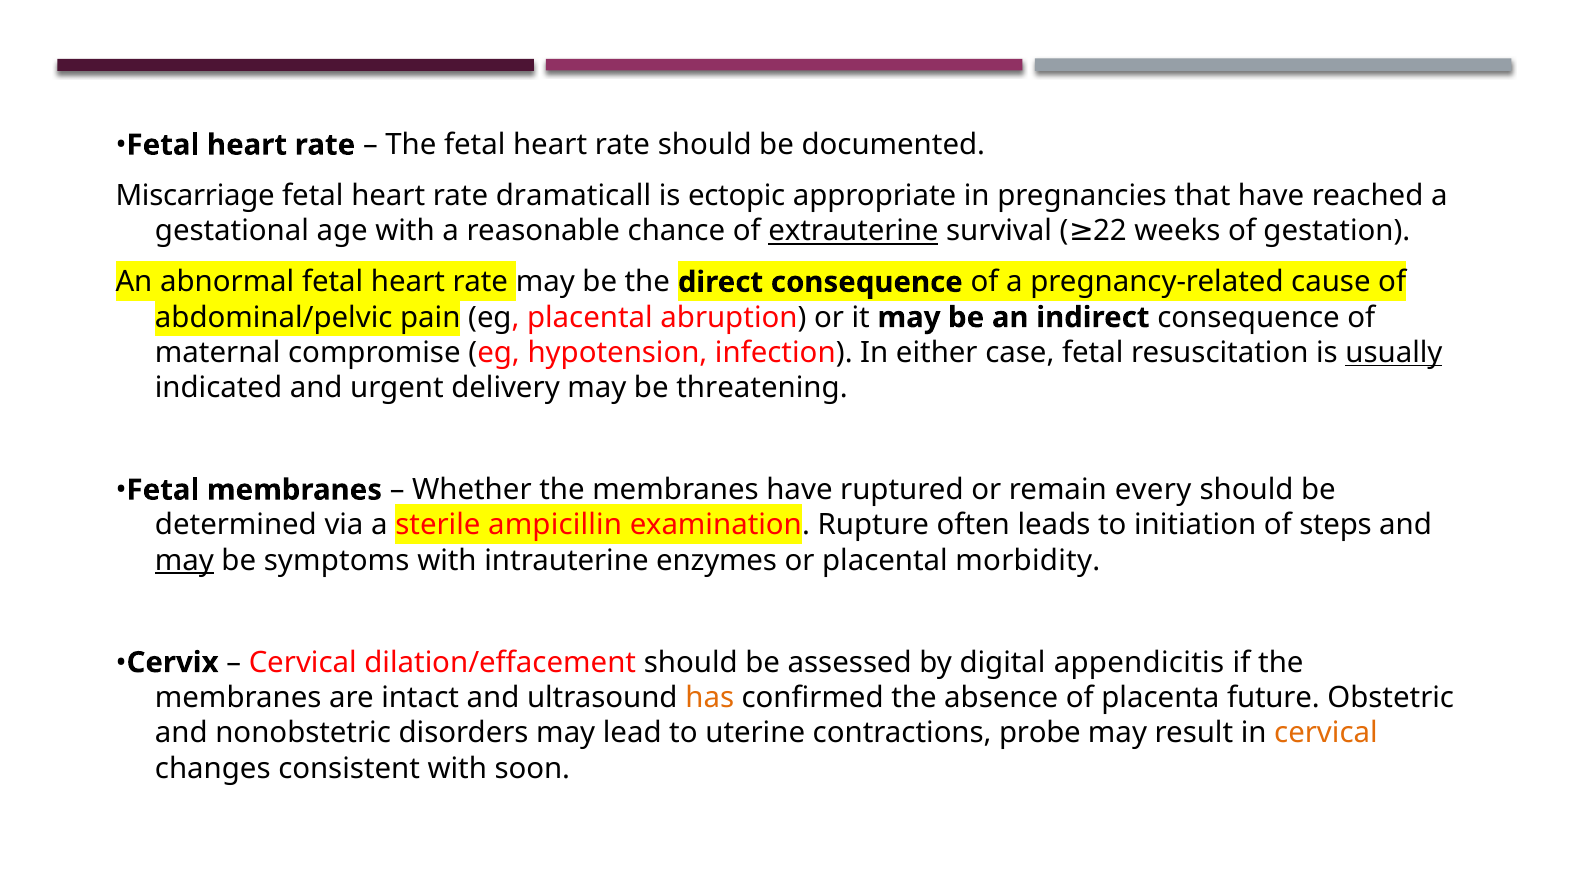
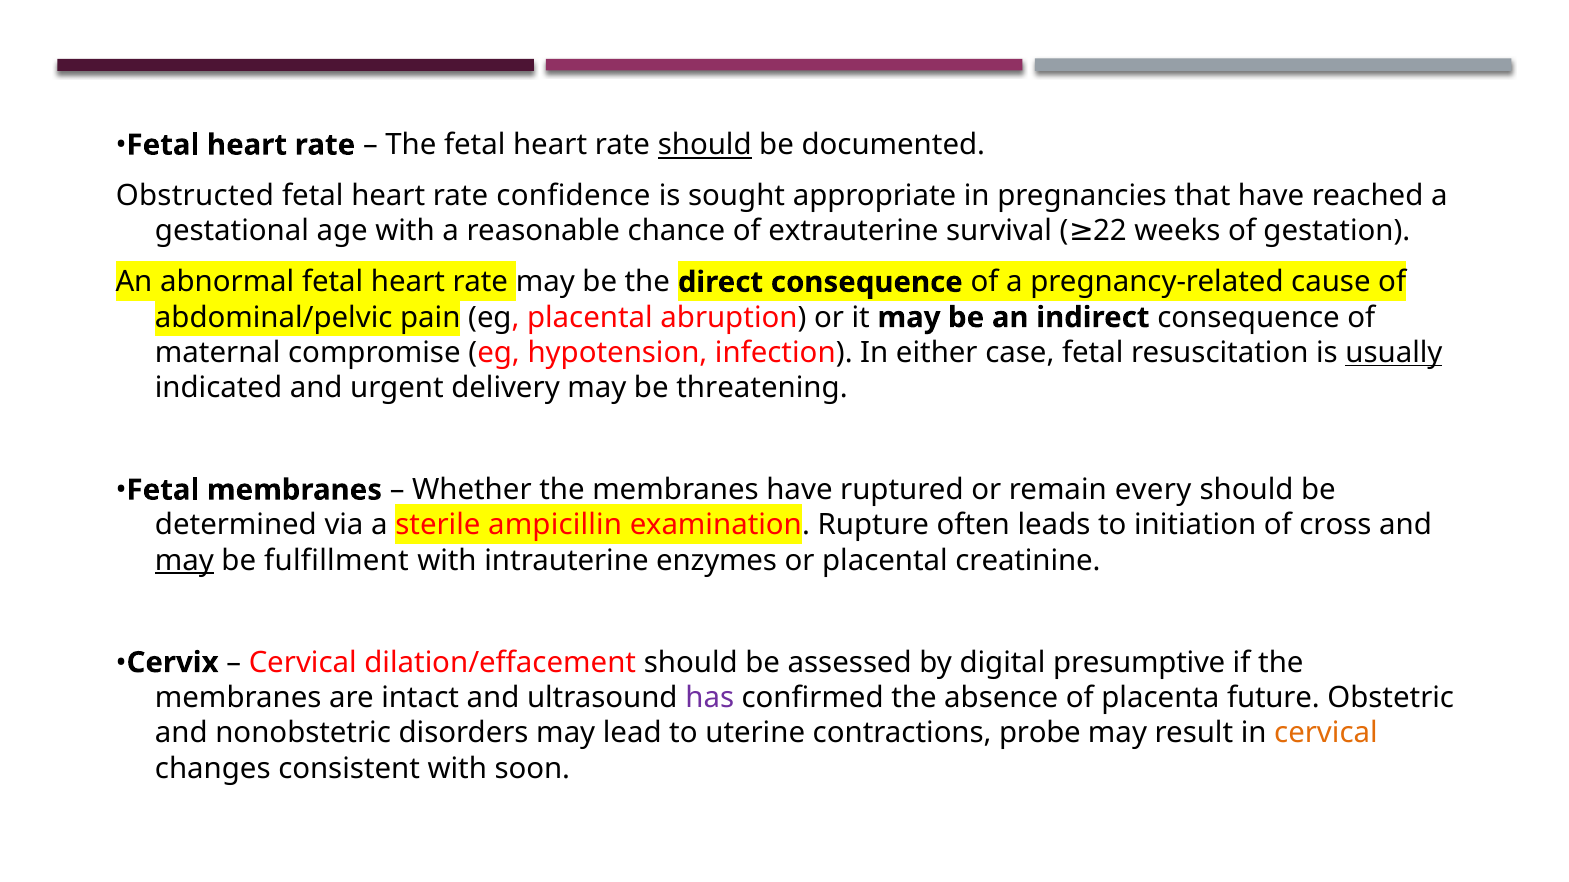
should at (705, 145) underline: none -> present
Miscarriage: Miscarriage -> Obstructed
dramaticall: dramaticall -> confidence
ectopic: ectopic -> sought
extrauterine underline: present -> none
steps: steps -> cross
symptoms: symptoms -> fulfillment
morbidity: morbidity -> creatinine
appendicitis: appendicitis -> presumptive
has colour: orange -> purple
